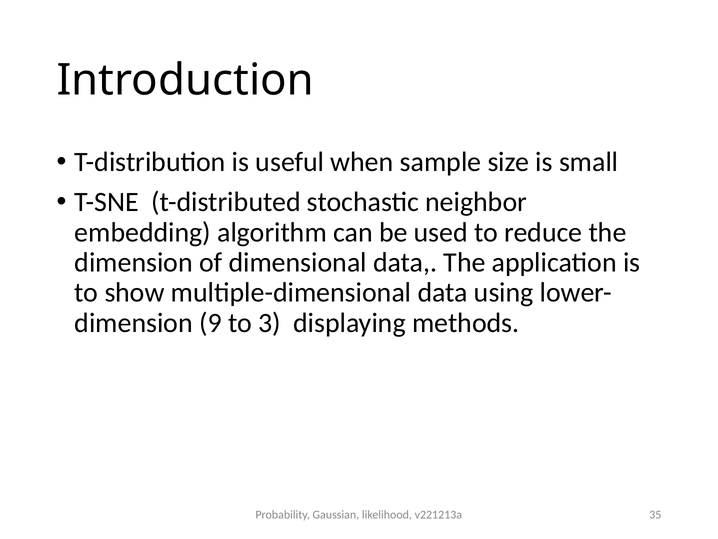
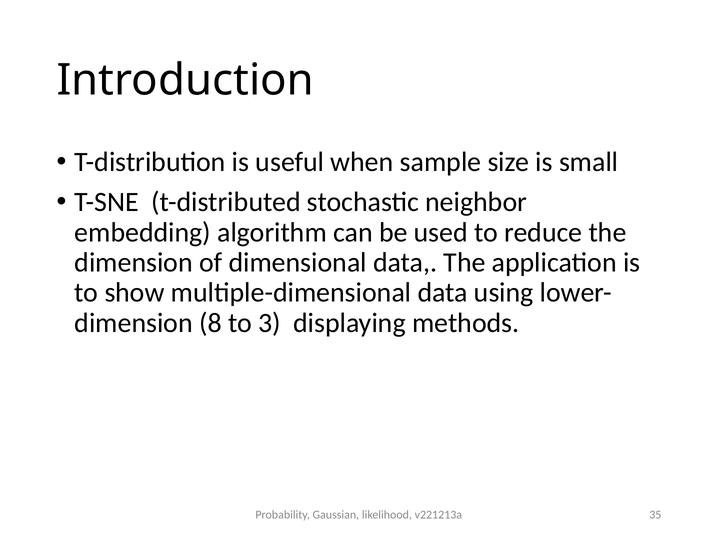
9: 9 -> 8
